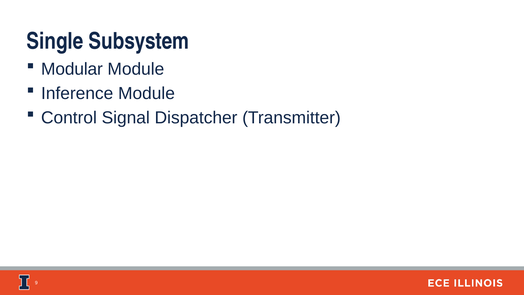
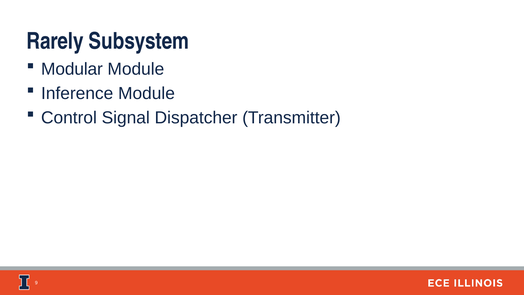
Single: Single -> Rarely
